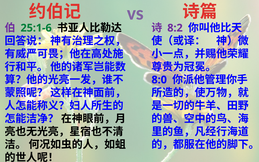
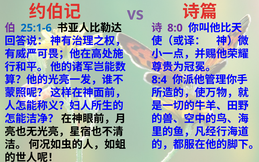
25:1-6 colour: green -> blue
8:2: 8:2 -> 8:0
8:0: 8:0 -> 8:4
